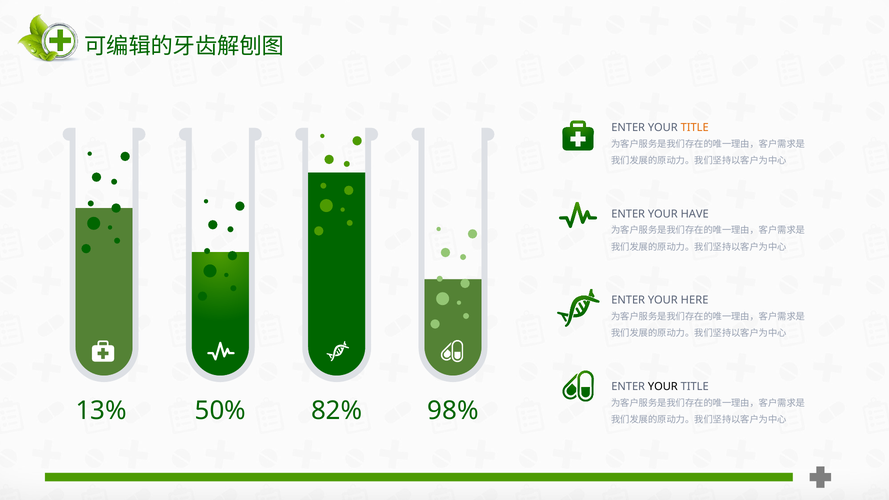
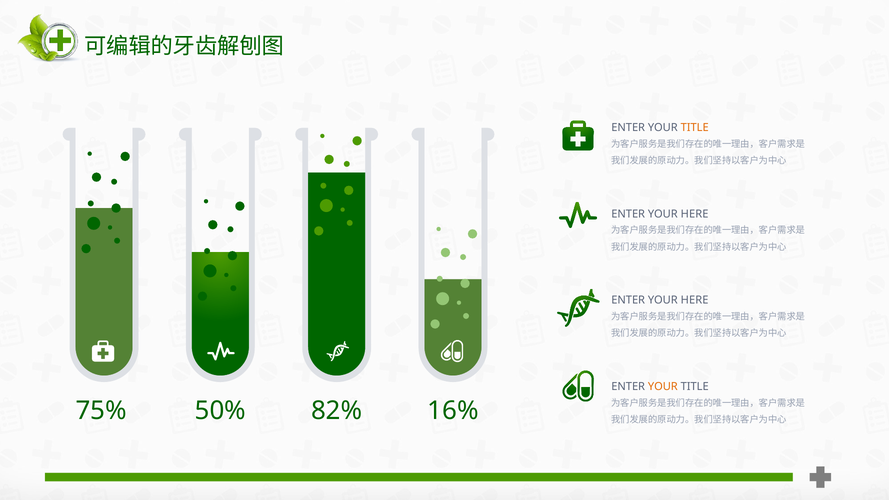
HAVE at (695, 214): HAVE -> HERE
YOUR at (663, 387) colour: black -> orange
13%: 13% -> 75%
98%: 98% -> 16%
